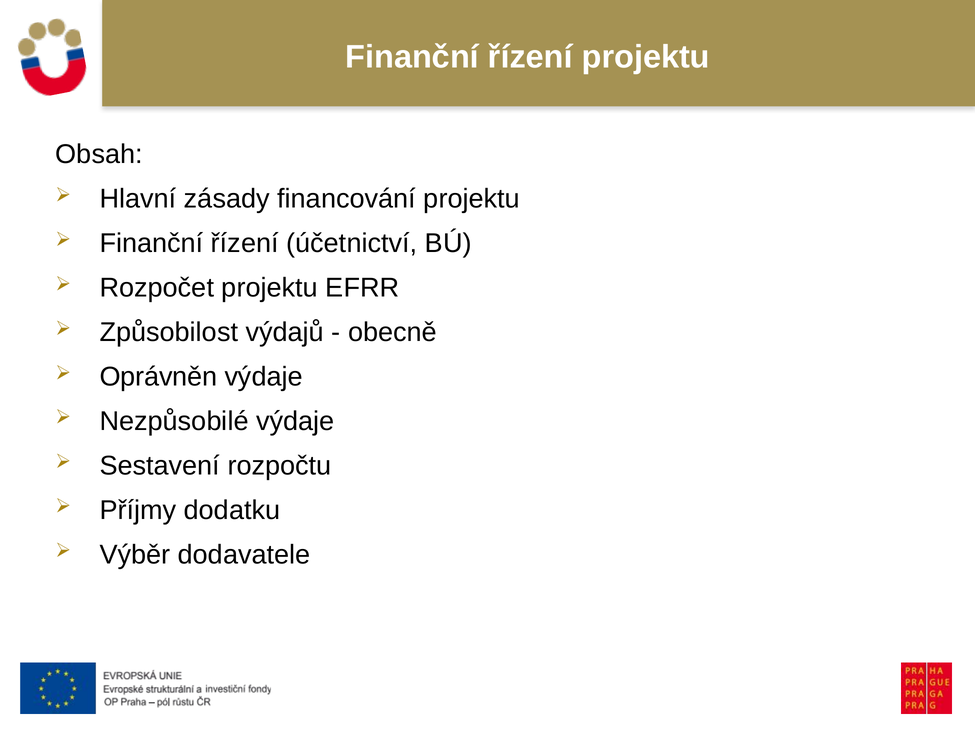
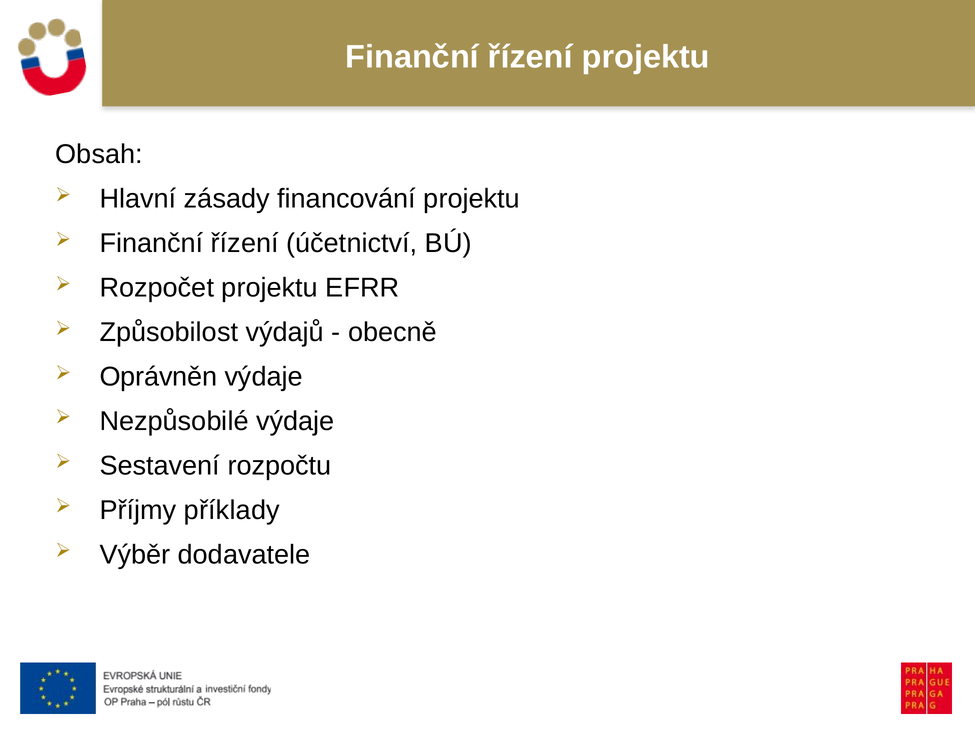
dodatku: dodatku -> příklady
